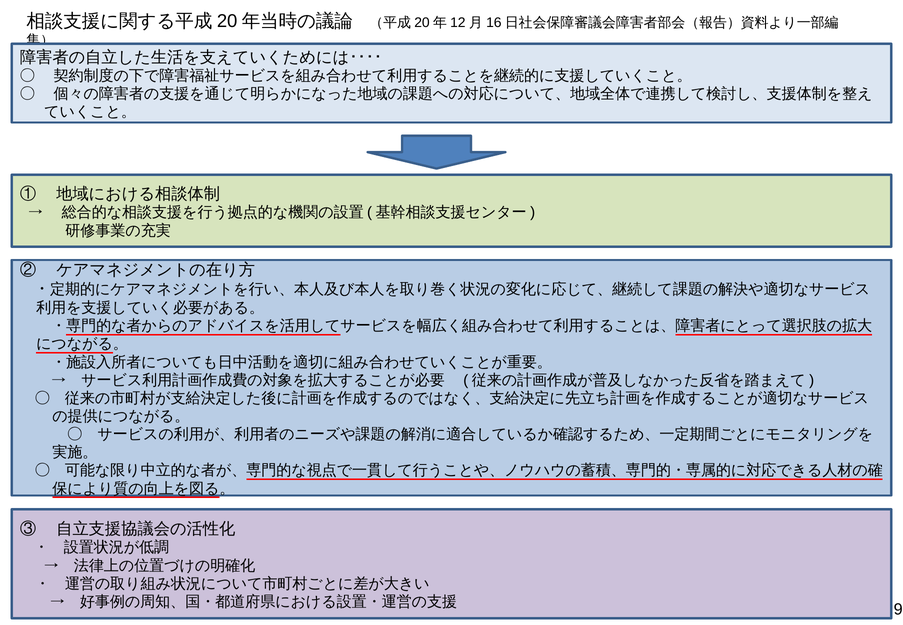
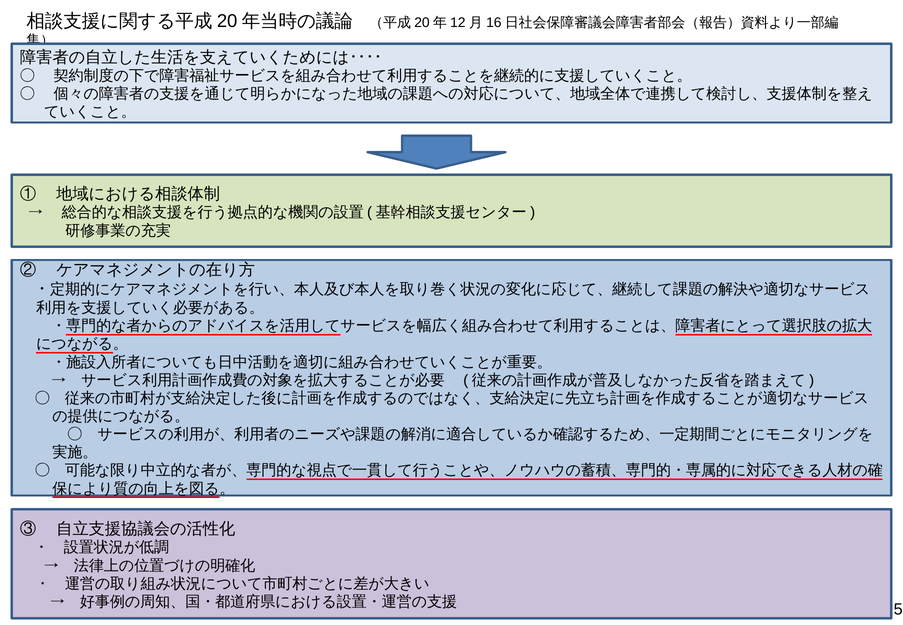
9: 9 -> 5
